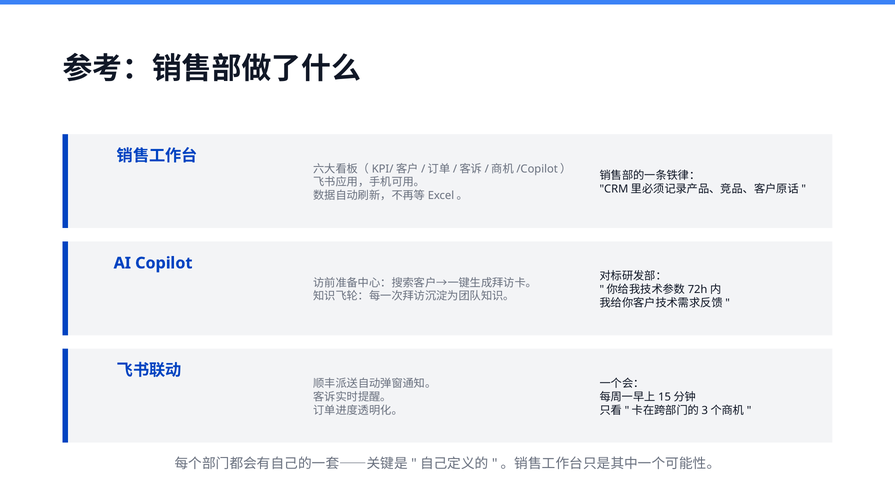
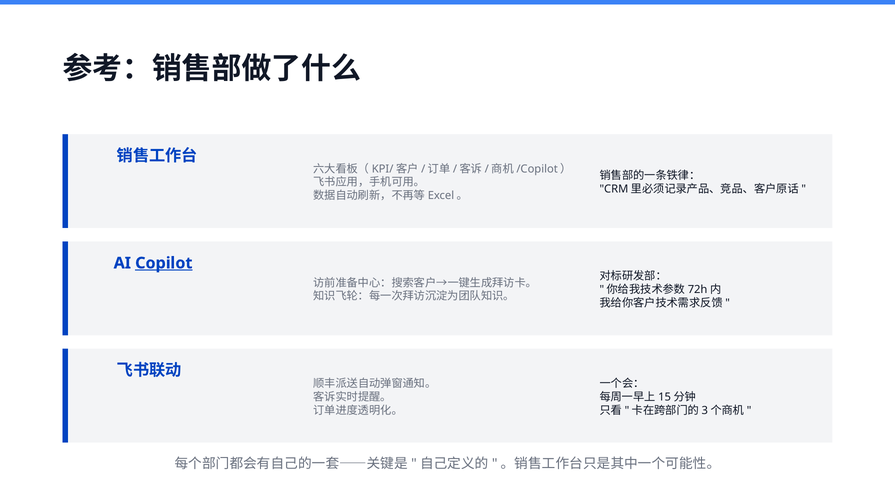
Copilot underline: none -> present
